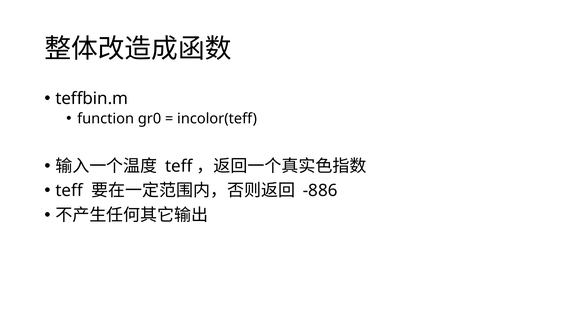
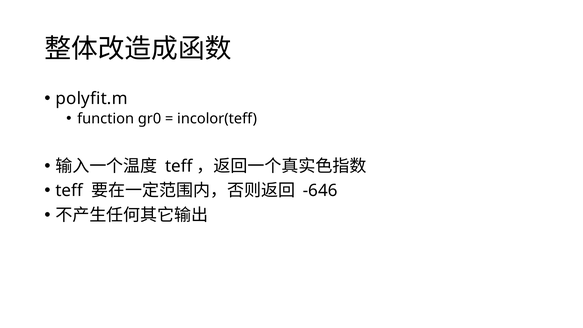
teffbin.m: teffbin.m -> polyfit.m
-886: -886 -> -646
